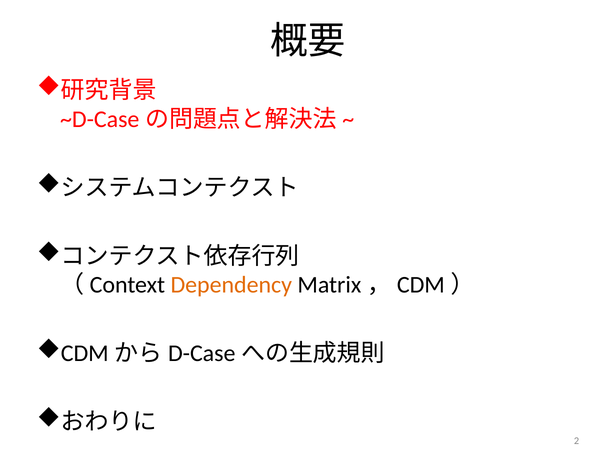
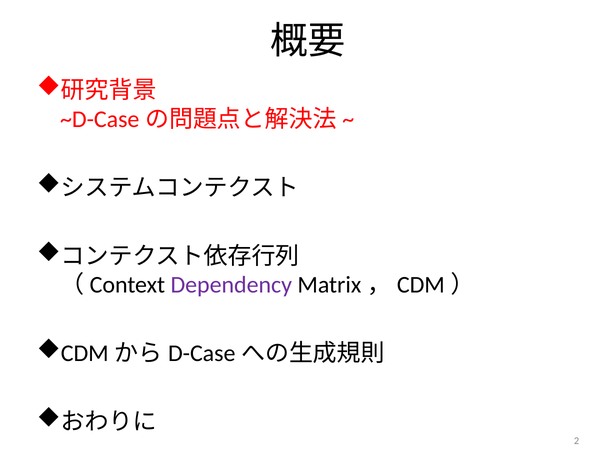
Dependency colour: orange -> purple
